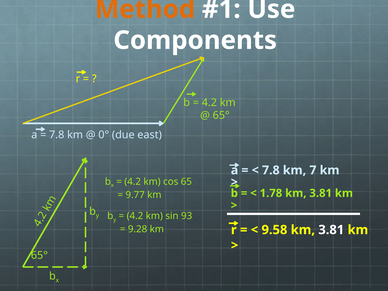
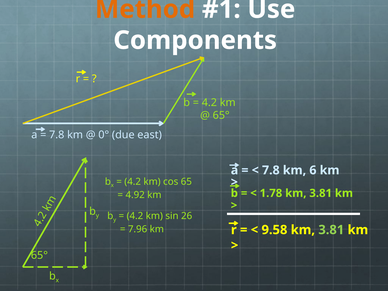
7: 7 -> 6
9.77: 9.77 -> 4.92
93: 93 -> 26
9.28: 9.28 -> 7.96
3.81 at (331, 230) colour: white -> light green
